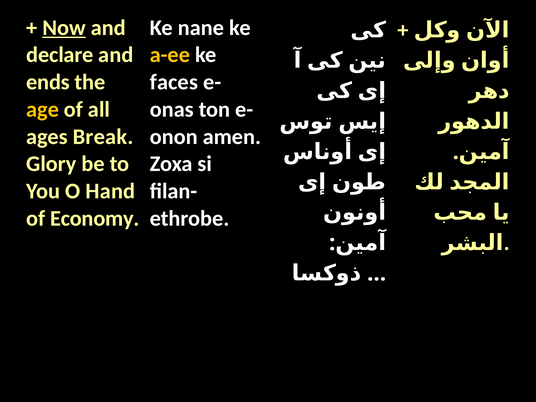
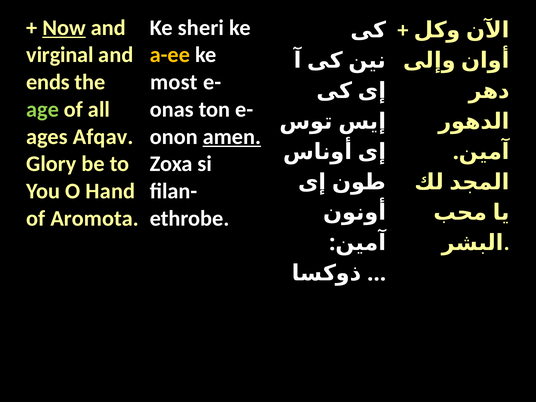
nane: nane -> sheri
declare: declare -> virginal
faces: faces -> most
age colour: yellow -> light green
Break: Break -> Afqav
amen underline: none -> present
Economy: Economy -> Aromota
